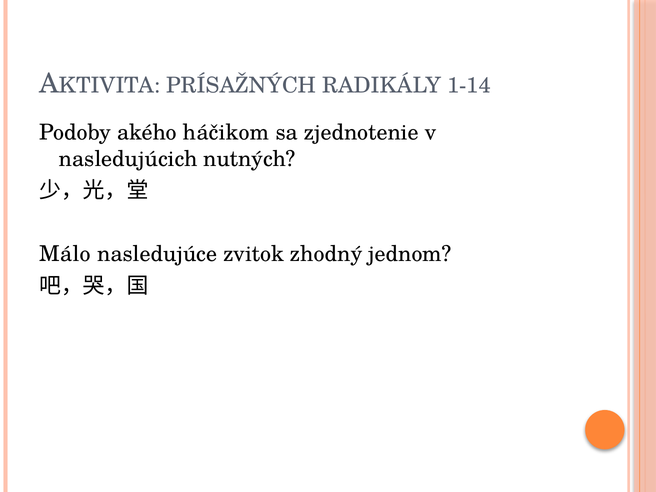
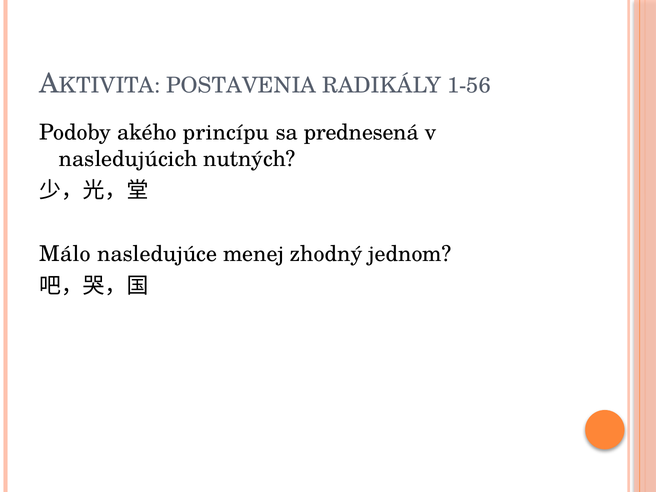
PRÍSAŽNÝCH: PRÍSAŽNÝCH -> POSTAVENIA
1-14: 1-14 -> 1-56
háčikom: háčikom -> princípu
zjednotenie: zjednotenie -> prednesená
zvitok: zvitok -> menej
